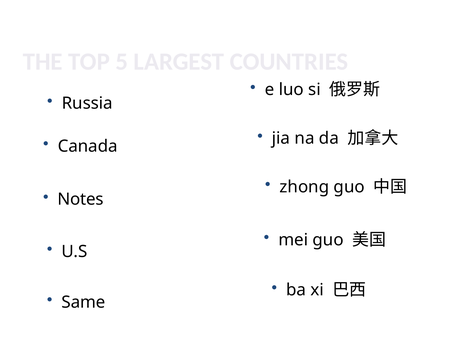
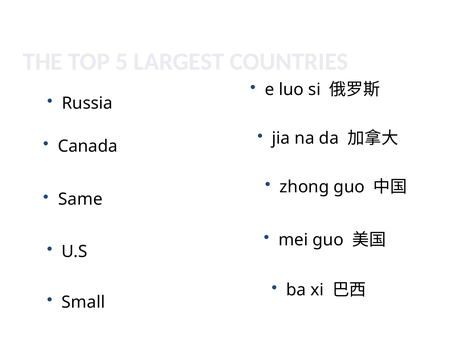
Notes: Notes -> Same
Same: Same -> Small
